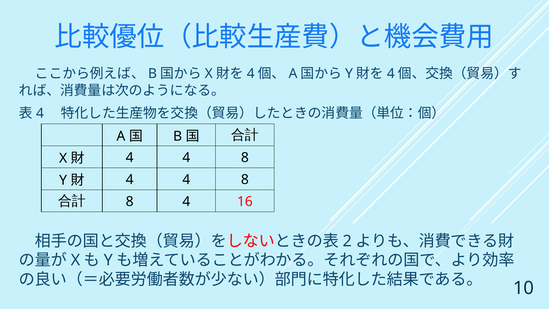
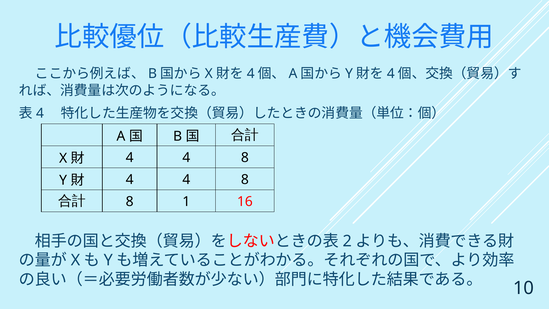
8 4: 4 -> 1
